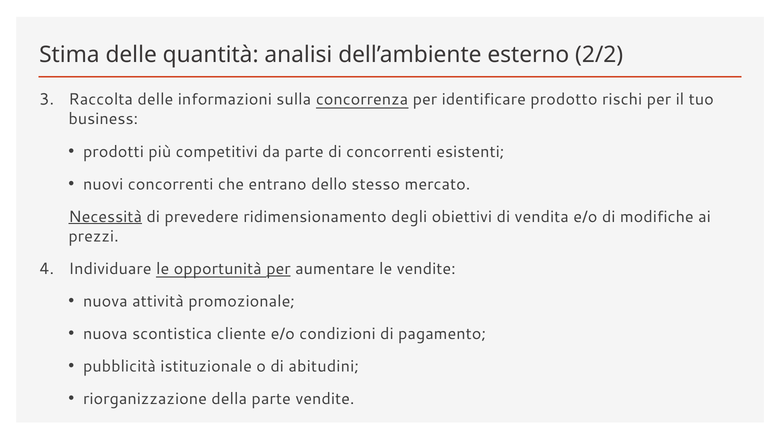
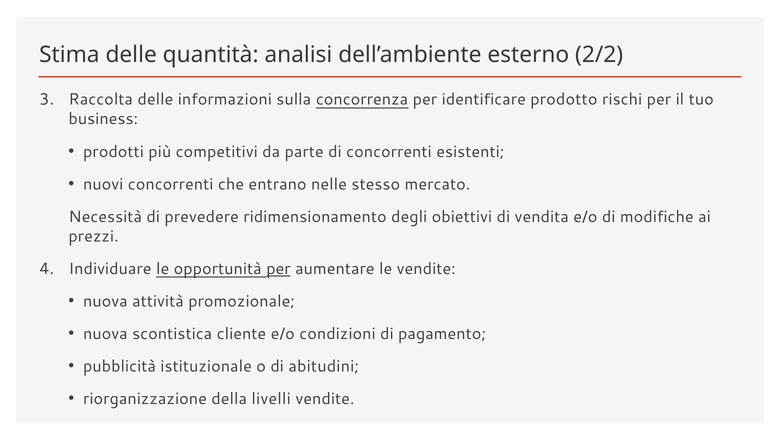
dello: dello -> nelle
Necessità underline: present -> none
della parte: parte -> livelli
